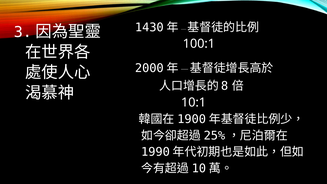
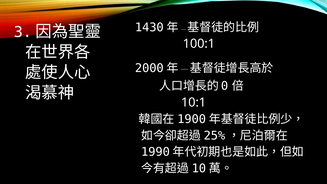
8: 8 -> 0
